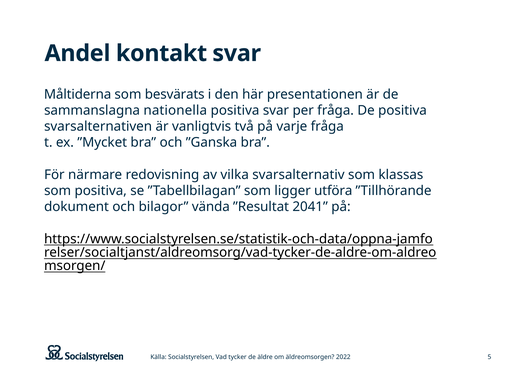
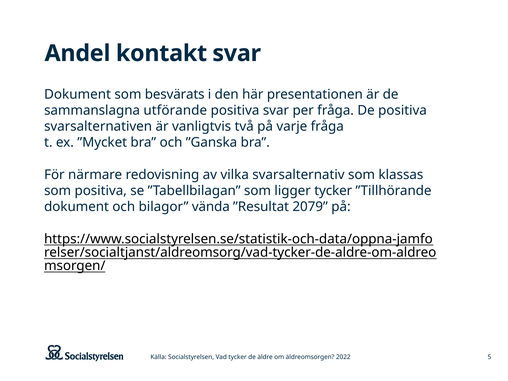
Måltiderna at (78, 94): Måltiderna -> Dokument
nationella: nationella -> utförande
ligger utföra: utföra -> tycker
2041: 2041 -> 2079
